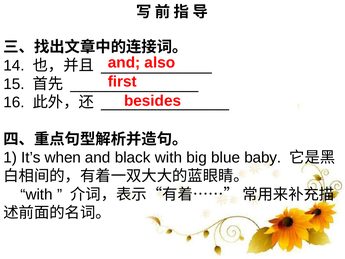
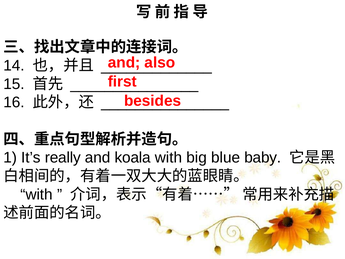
when: when -> really
black: black -> koala
